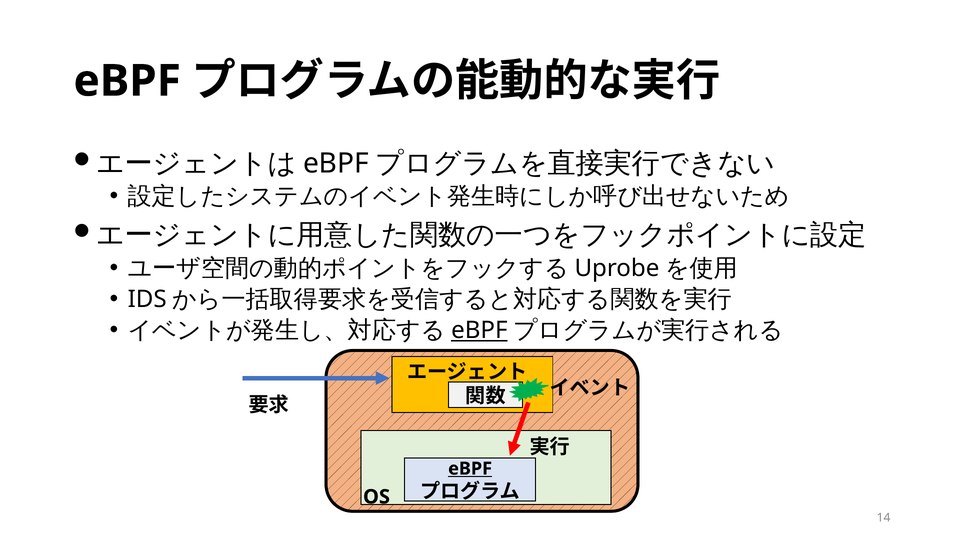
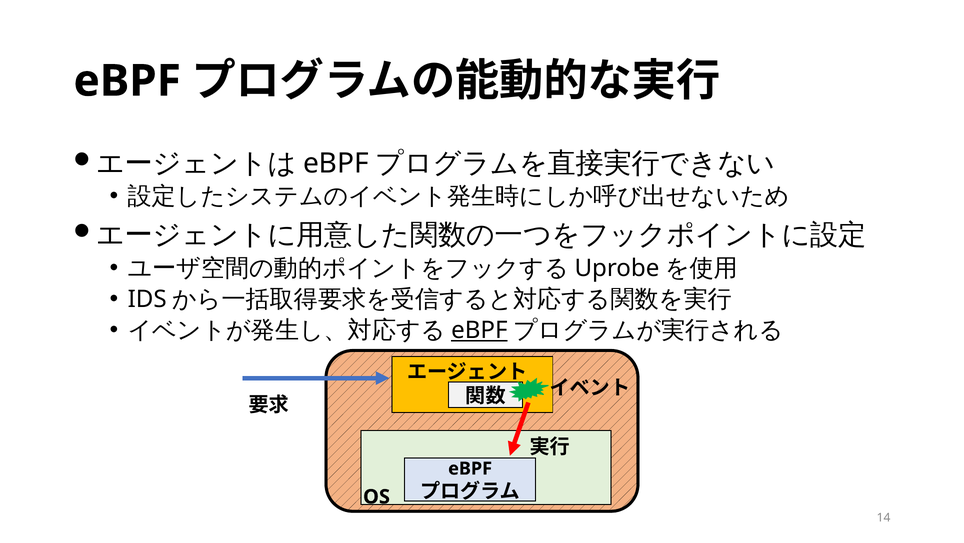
eBPF at (470, 468) underline: present -> none
